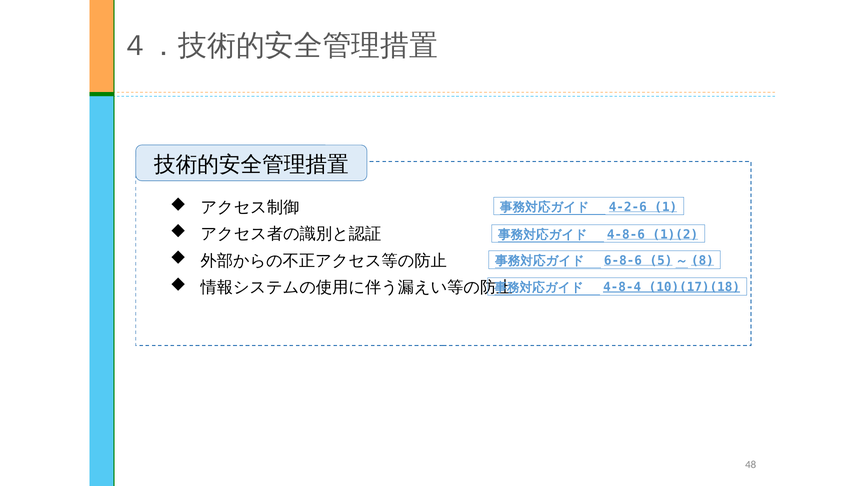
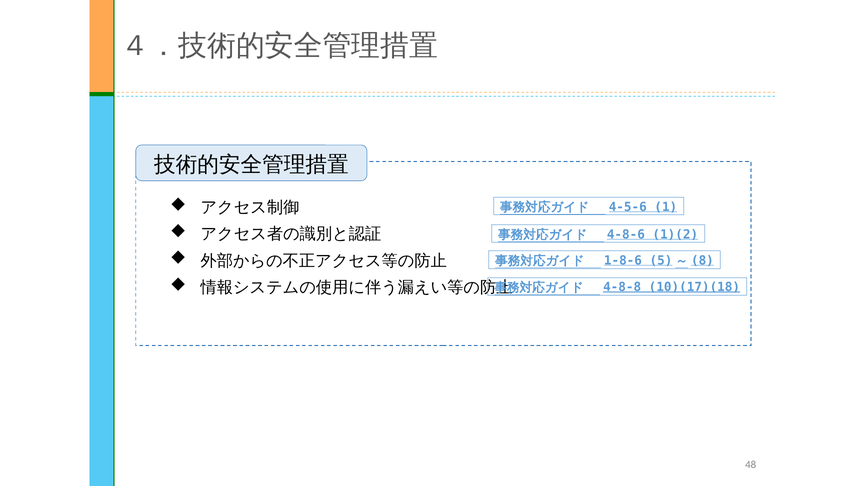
4-2-6: 4-2-6 -> 4-5-6
6-8-6: 6-8-6 -> 1-8-6
4-8-4: 4-8-4 -> 4-8-8
